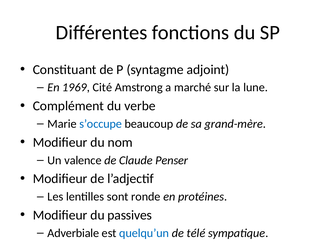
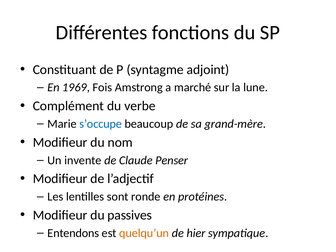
Cité: Cité -> Fois
valence: valence -> invente
Adverbiale: Adverbiale -> Entendons
quelqu’un colour: blue -> orange
télé: télé -> hier
